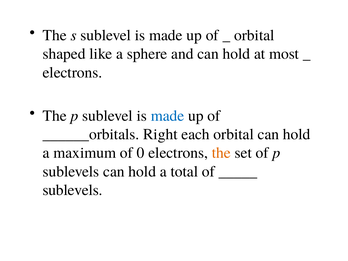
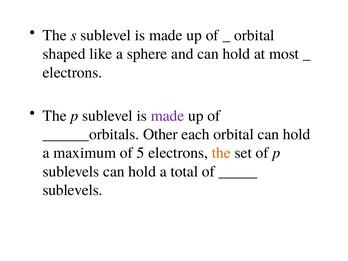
made at (168, 116) colour: blue -> purple
Right: Right -> Other
0: 0 -> 5
